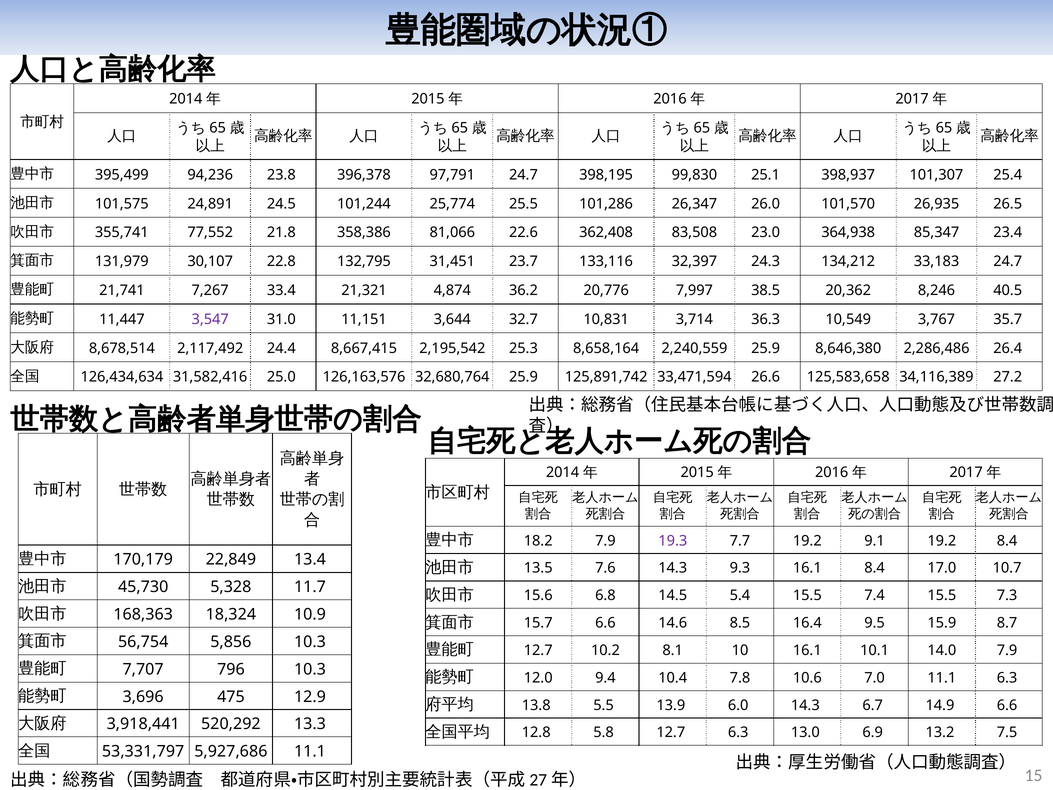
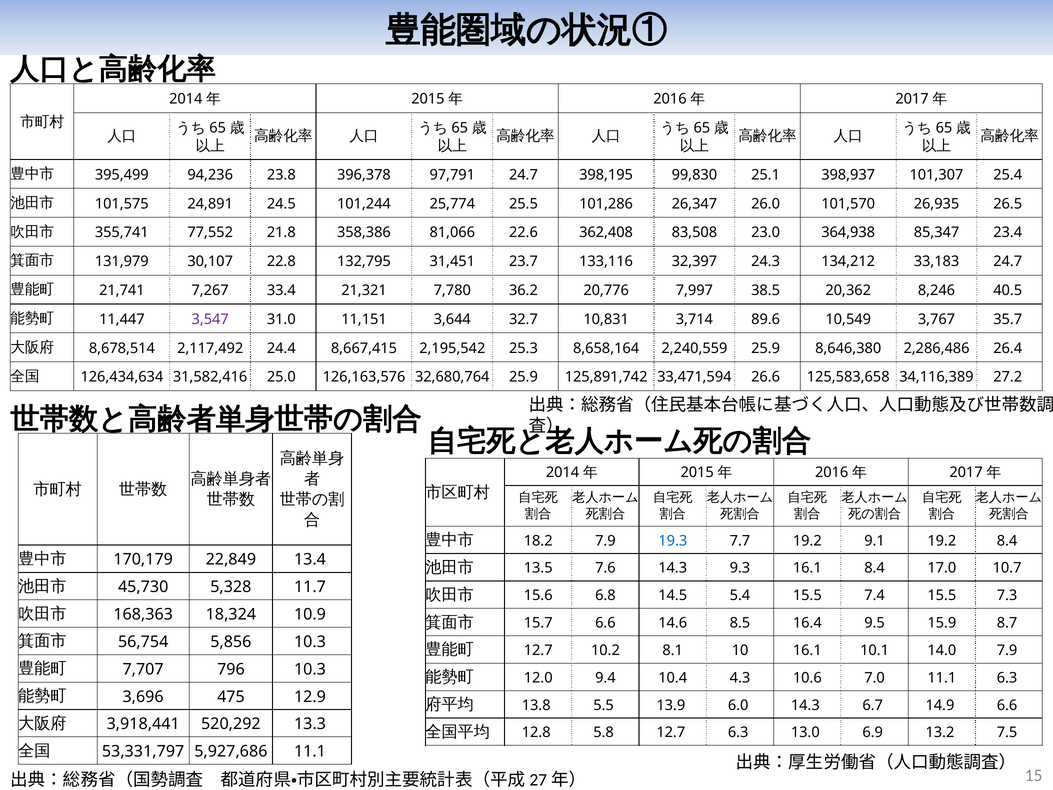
4,874: 4,874 -> 7,780
36.3: 36.3 -> 89.6
19.3 colour: purple -> blue
7.8: 7.8 -> 4.3
